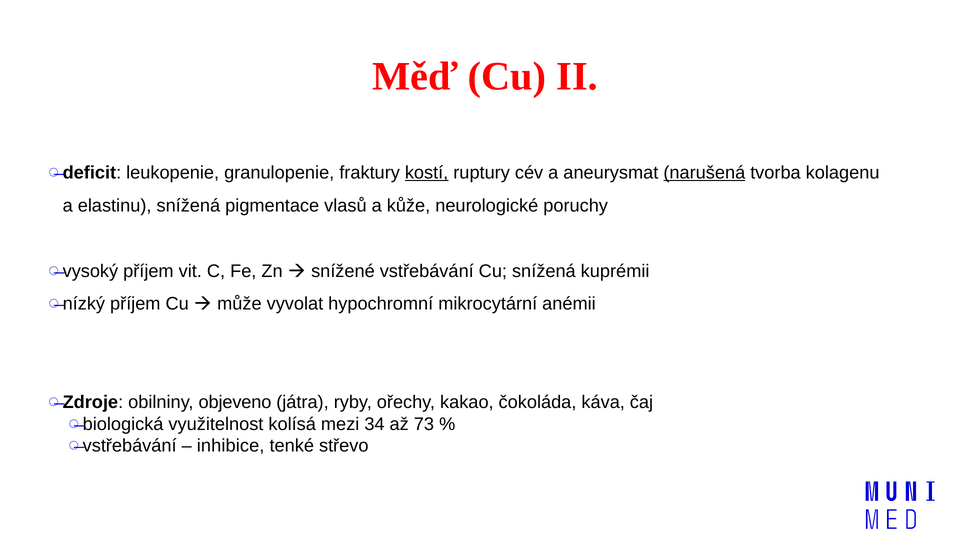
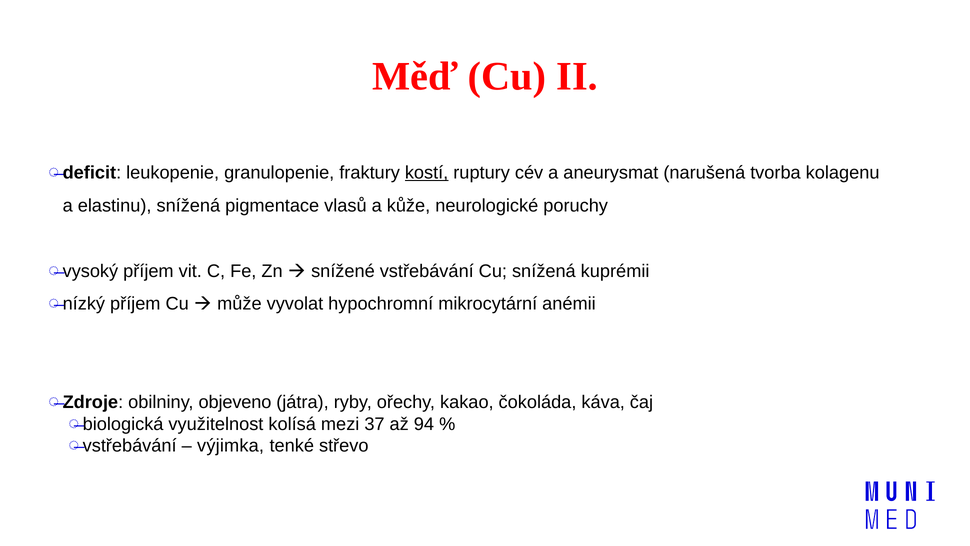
narušená underline: present -> none
34: 34 -> 37
73: 73 -> 94
inhibice: inhibice -> výjimka
